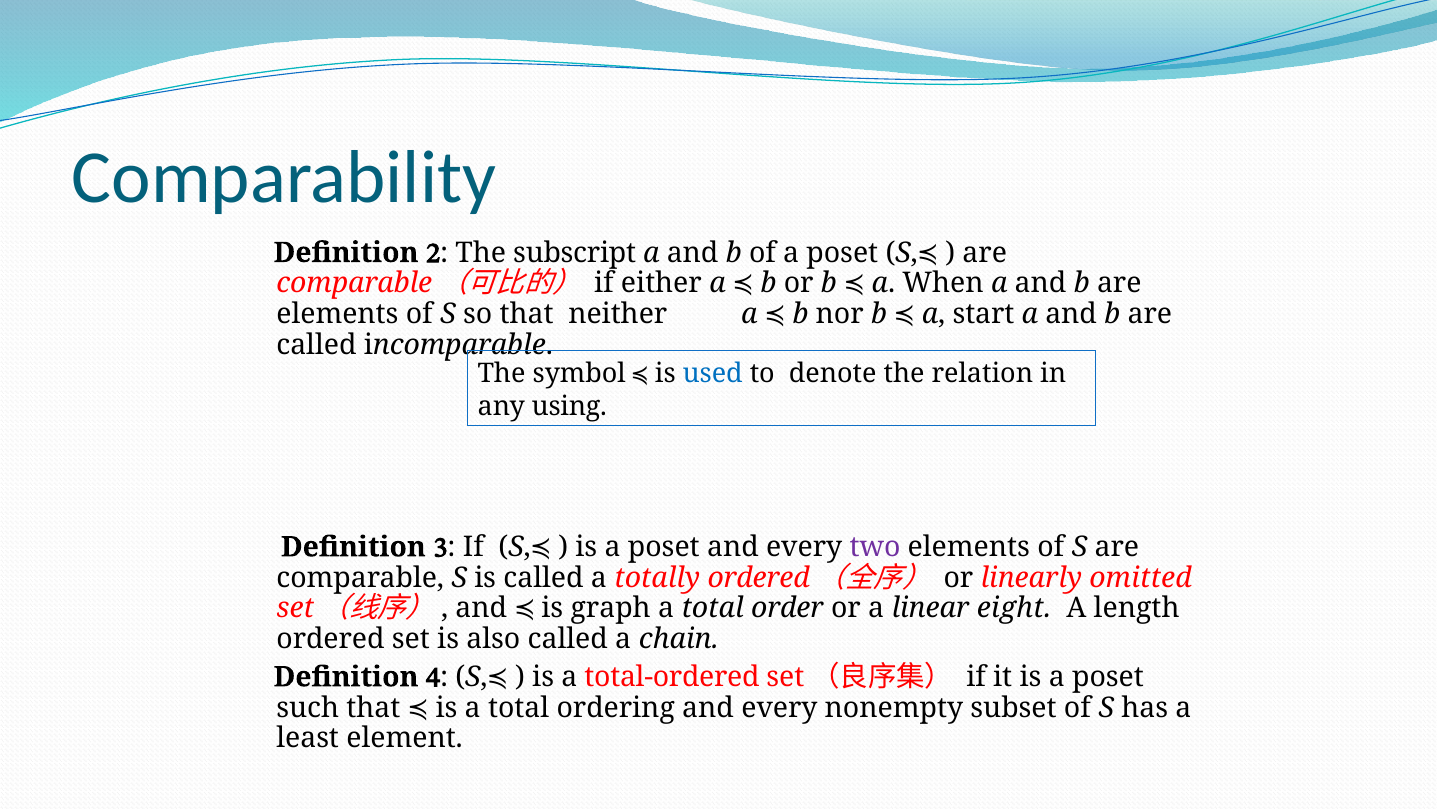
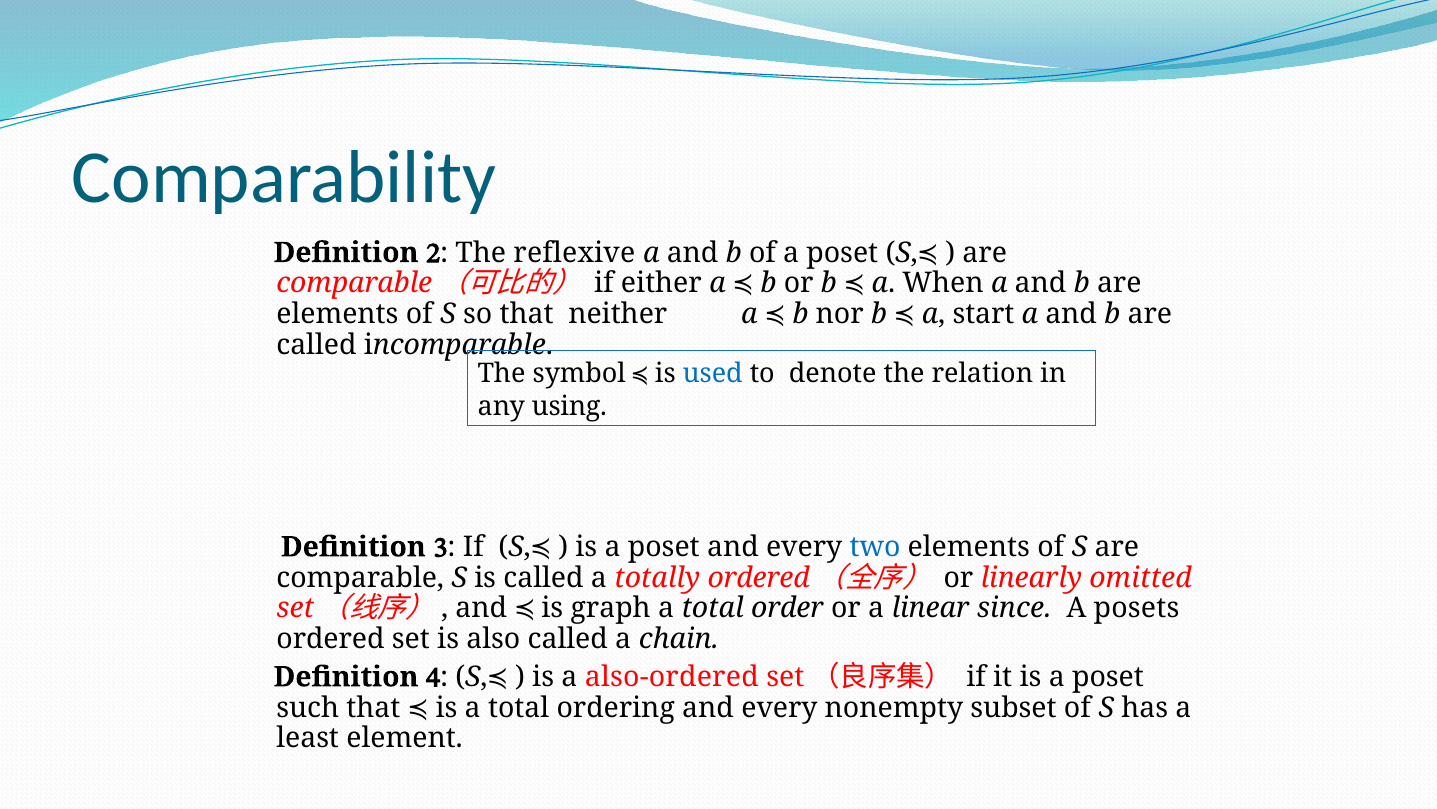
subscript: subscript -> reflexive
two colour: purple -> blue
eight: eight -> since
length: length -> posets
total-ordered: total-ordered -> also-ordered
